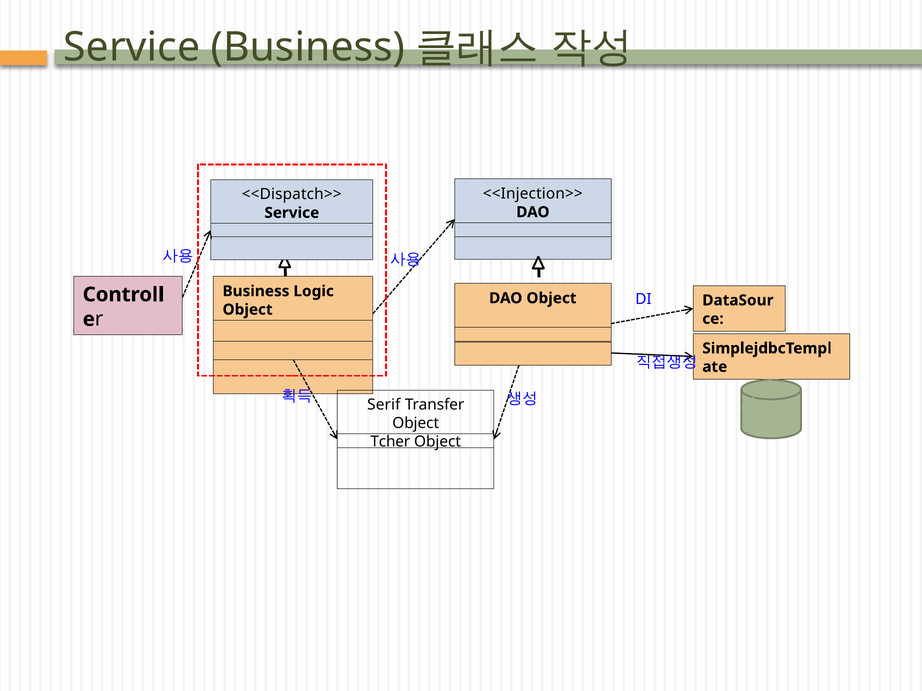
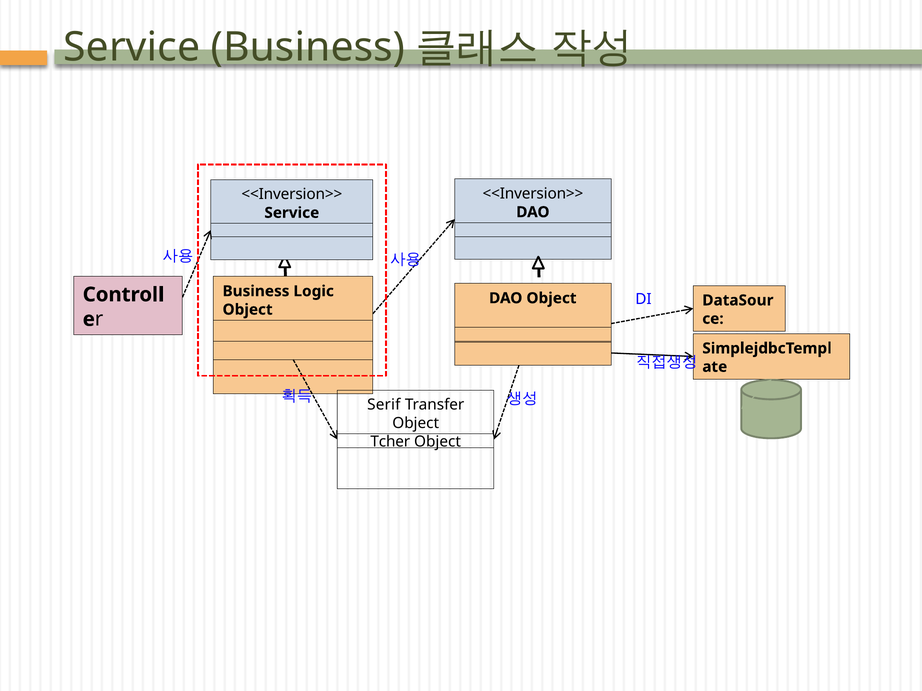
<<Injection>> at (533, 194): <<Injection>> -> <<Inversion>>
<<Dispatch>> at (292, 195): <<Dispatch>> -> <<Inversion>>
